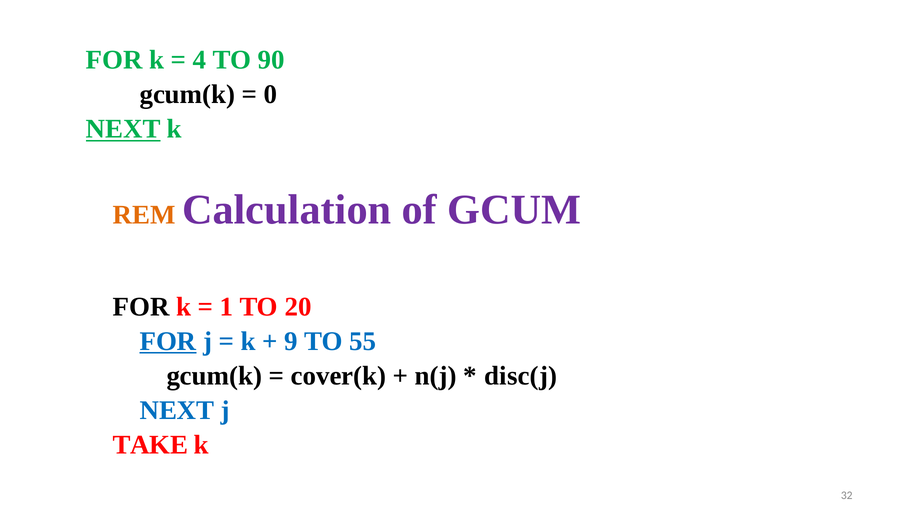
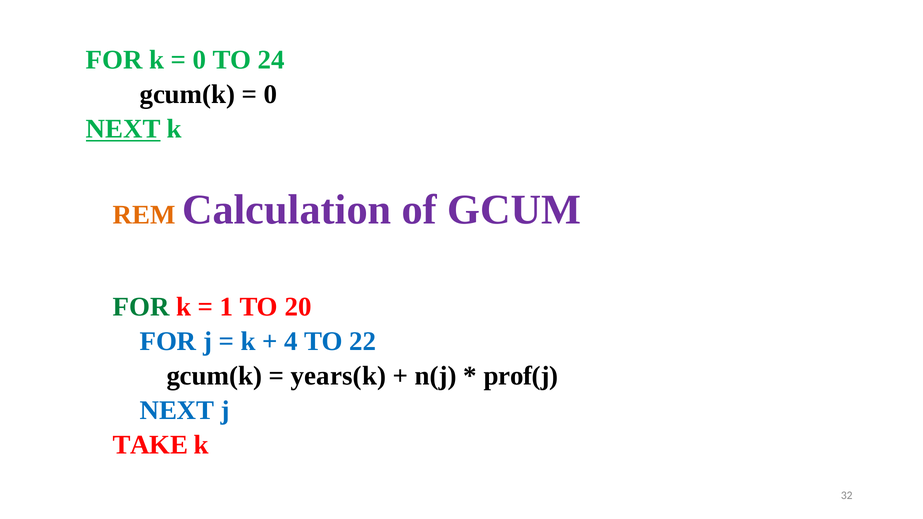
4 at (200, 60): 4 -> 0
90: 90 -> 24
FOR at (141, 307) colour: black -> green
FOR at (168, 341) underline: present -> none
9: 9 -> 4
55: 55 -> 22
cover(k: cover(k -> years(k
disc(j: disc(j -> prof(j
